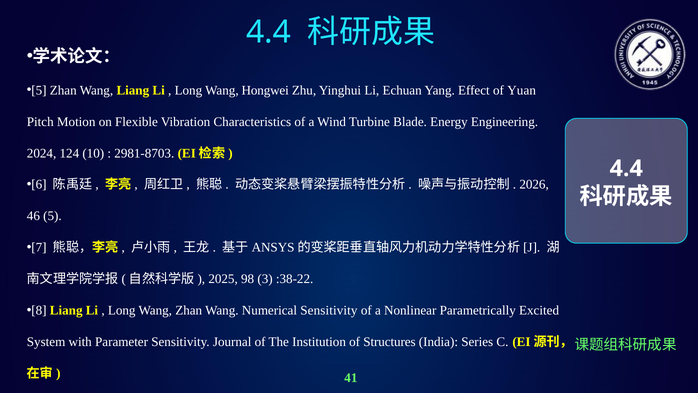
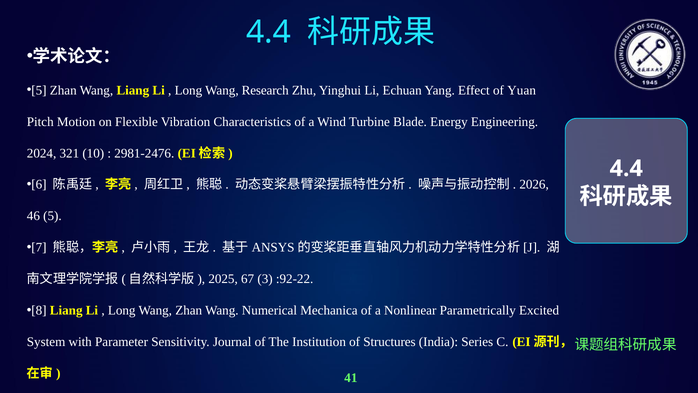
Hongwei: Hongwei -> Research
124: 124 -> 321
2981-8703: 2981-8703 -> 2981-2476
98: 98 -> 67
:38-22: :38-22 -> :92-22
Numerical Sensitivity: Sensitivity -> Mechanica
